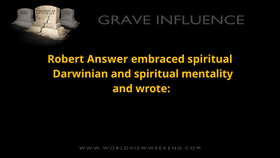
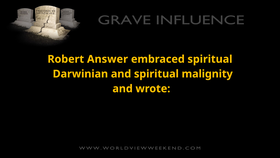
mentality: mentality -> malignity
